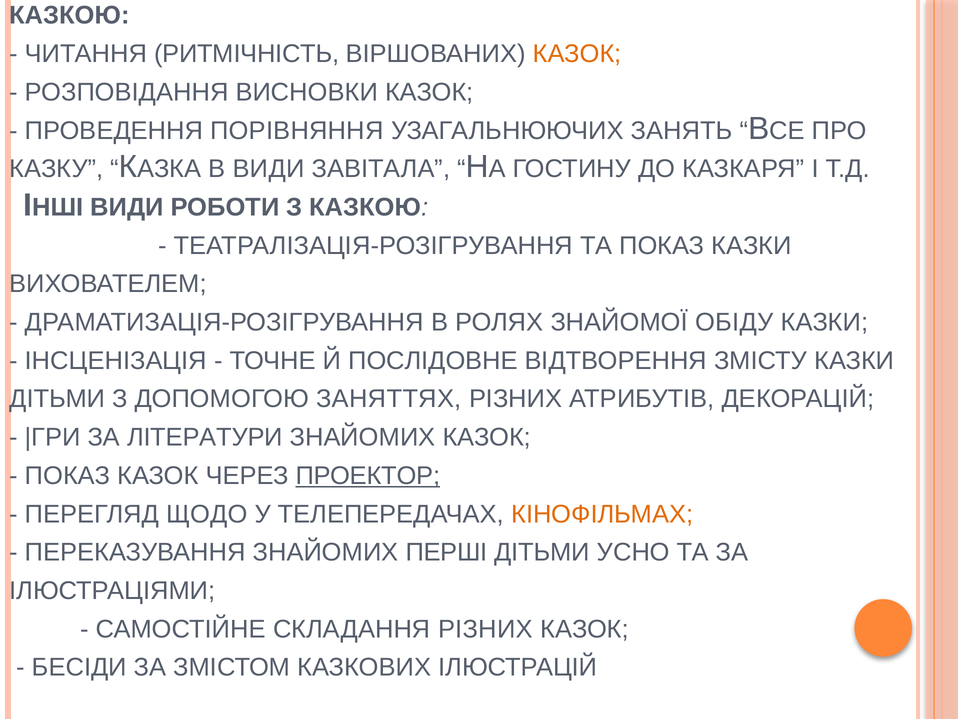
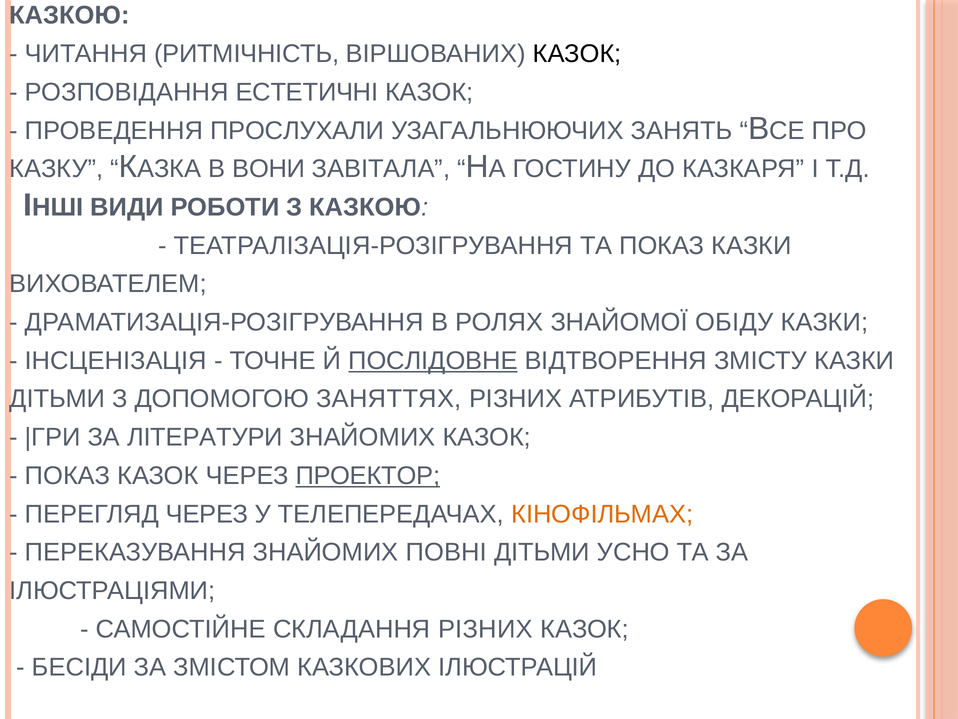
КАЗОК at (577, 54) colour: orange -> black
ВИСНОВКИ: ВИСНОВКИ -> ЕСТЕТИЧНІ
ПОРІВНЯННЯ: ПОРІВНЯННЯ -> ПРОСЛУХАЛИ
В ВИДИ: ВИДИ -> ВОНИ
ПОСЛІДОВНЕ underline: none -> present
ПЕРЕГЛЯД ЩОДО: ЩОДО -> ЧЕРЕЗ
ПЕРШІ: ПЕРШІ -> ПОВНІ
